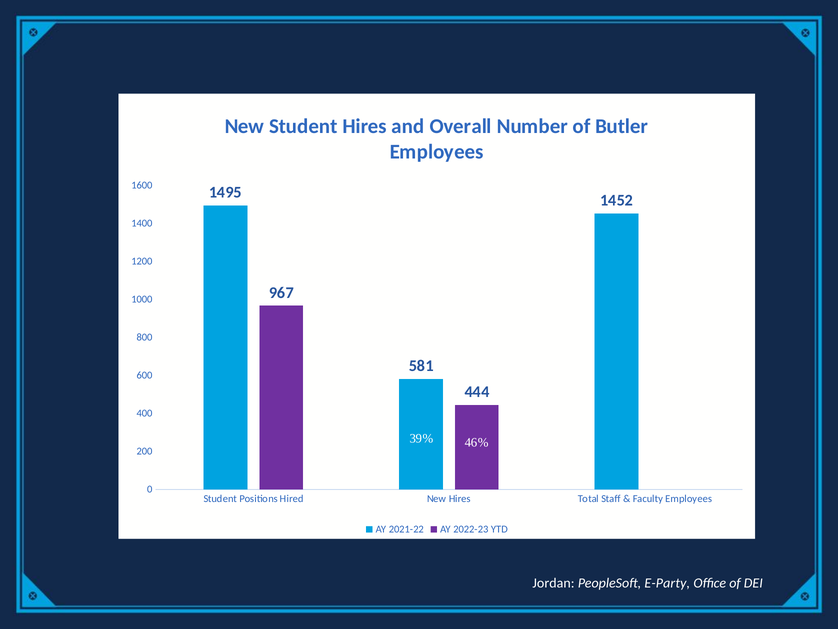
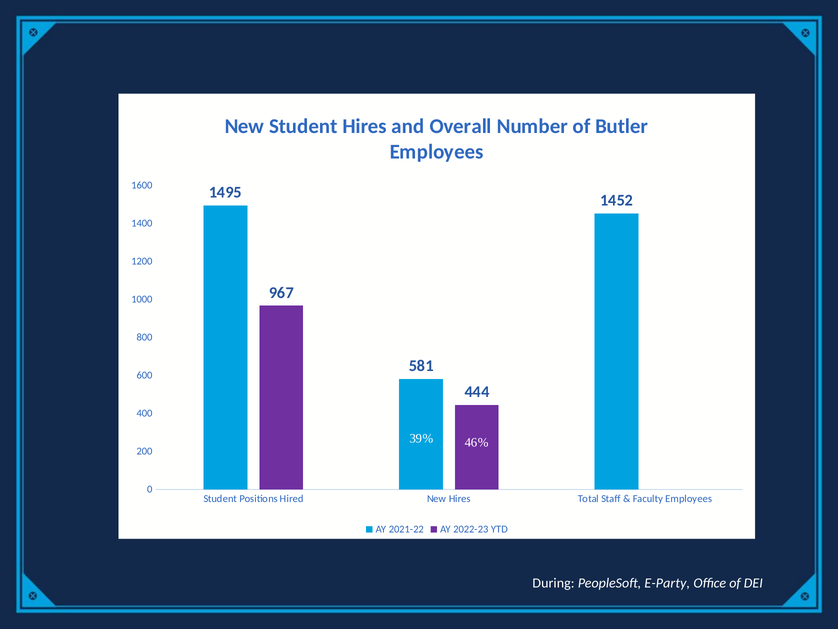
Jordan: Jordan -> During
